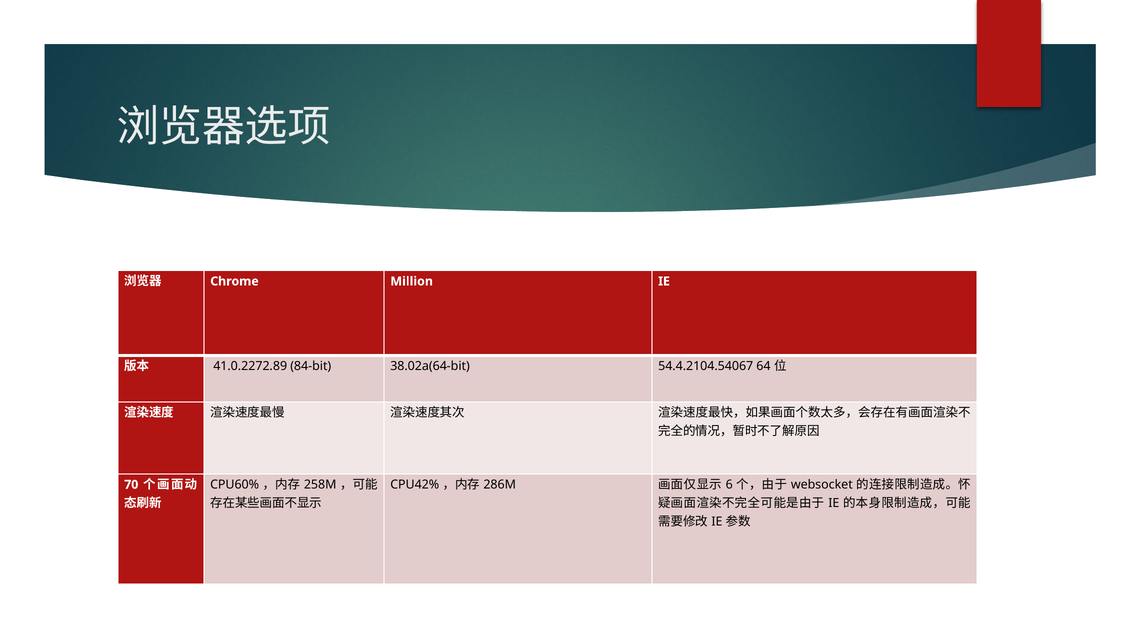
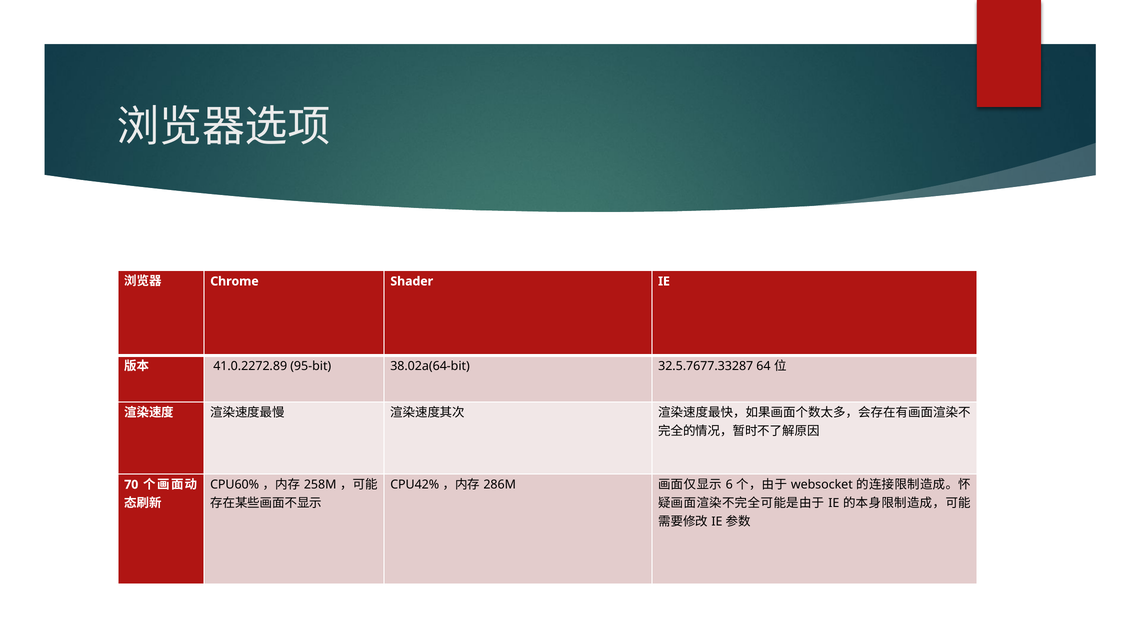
Million: Million -> Shader
84-bit: 84-bit -> 95-bit
54.4.2104.54067: 54.4.2104.54067 -> 32.5.7677.33287
